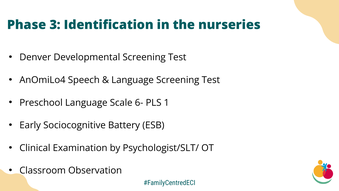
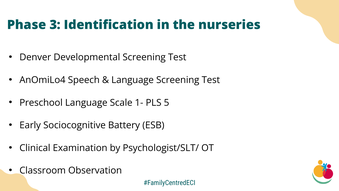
6-: 6- -> 1-
1: 1 -> 5
